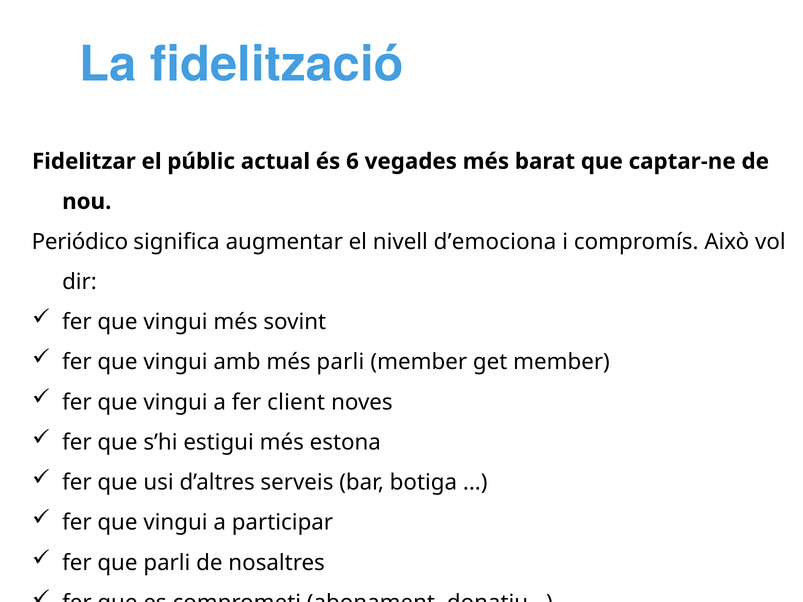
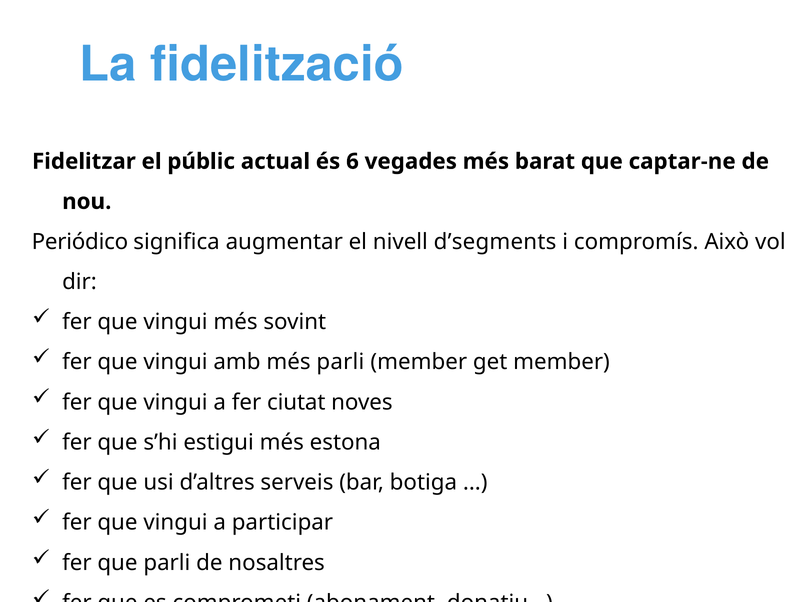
d’emociona: d’emociona -> d’segments
client: client -> ciutat
